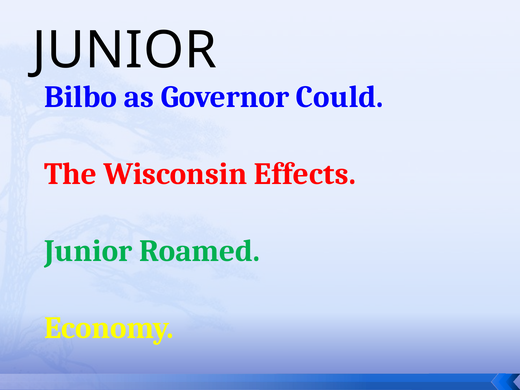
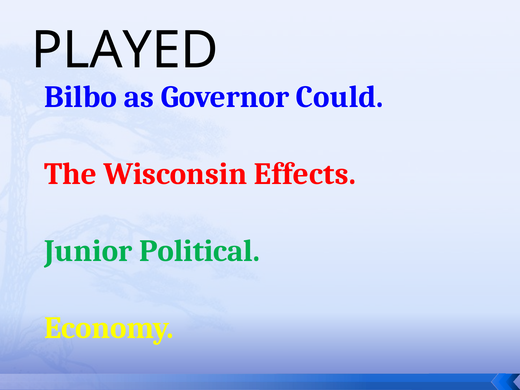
JUNIOR at (124, 50): JUNIOR -> PLAYED
Roamed: Roamed -> Political
